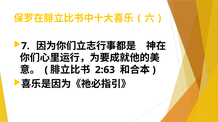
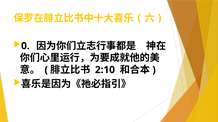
7: 7 -> 0
2:63: 2:63 -> 2:10
